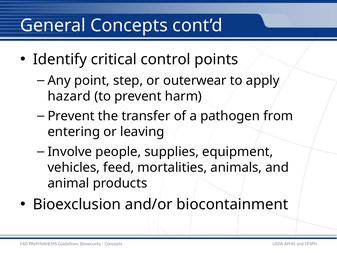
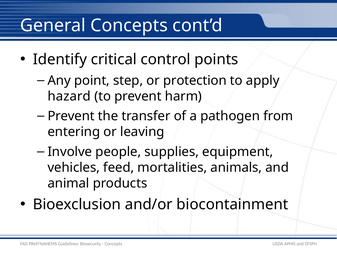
outerwear: outerwear -> protection
